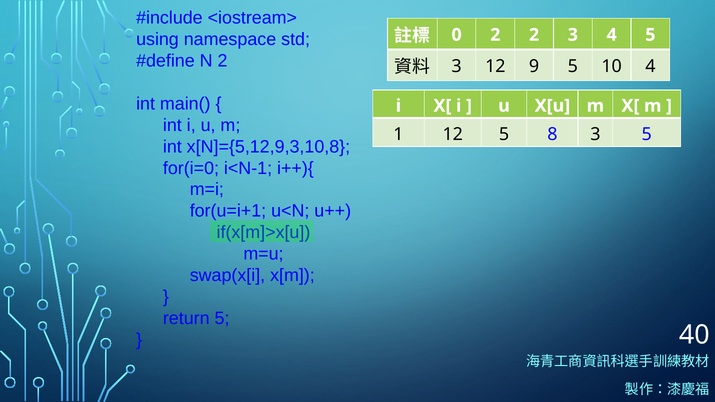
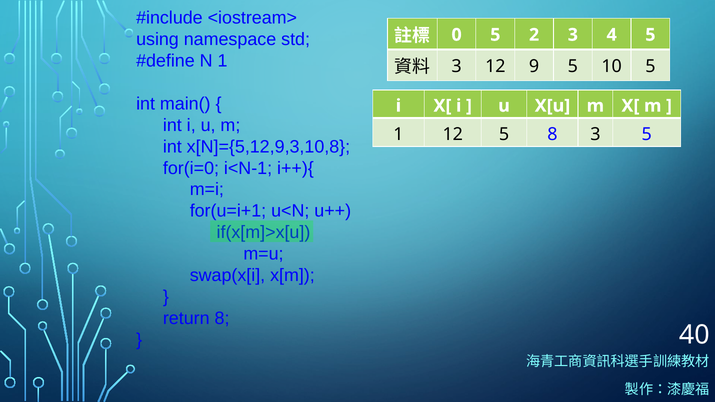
0 2: 2 -> 5
N 2: 2 -> 1
10 4: 4 -> 5
return 5: 5 -> 8
